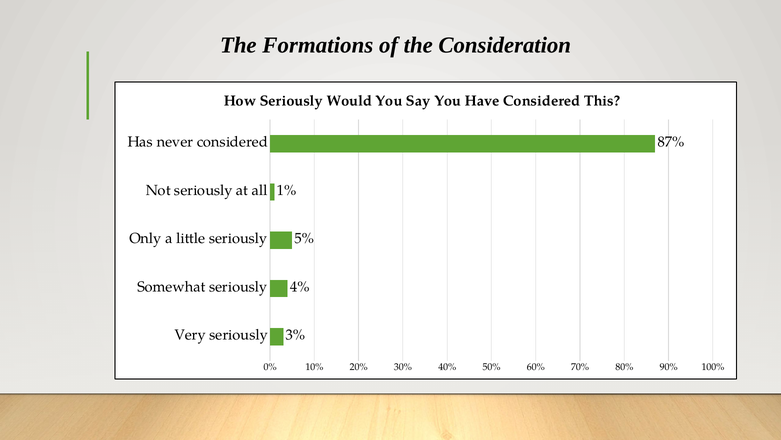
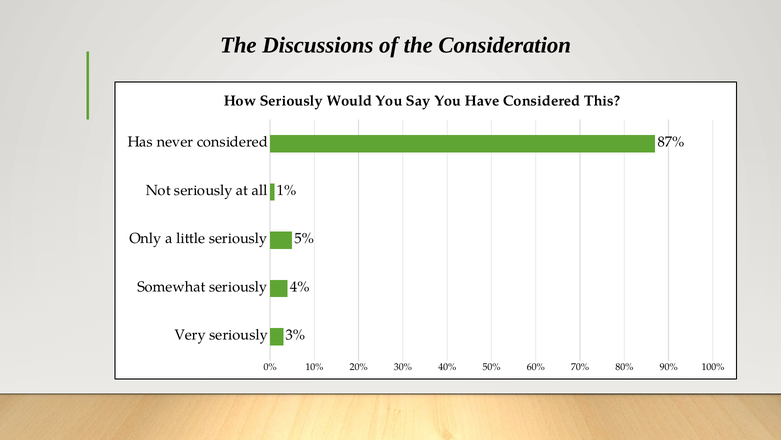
Formations: Formations -> Discussions
